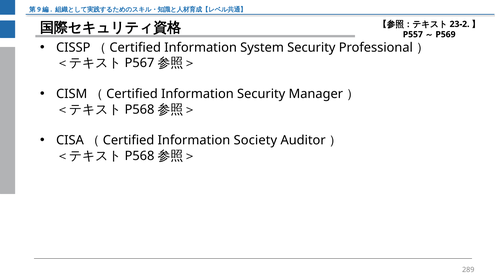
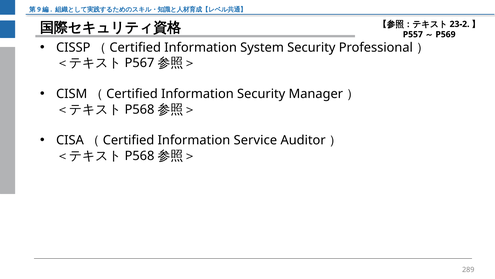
Society: Society -> Service
